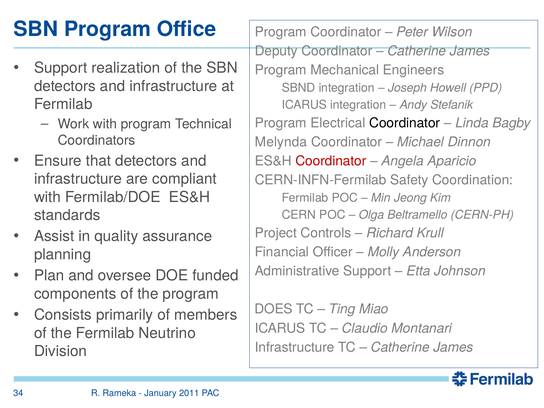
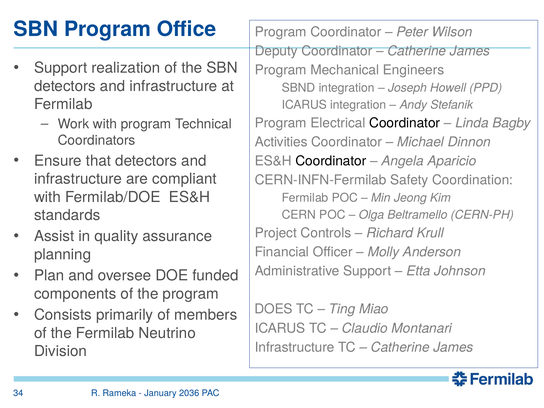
Melynda: Melynda -> Activities
Coordinator at (331, 161) colour: red -> black
2011: 2011 -> 2036
